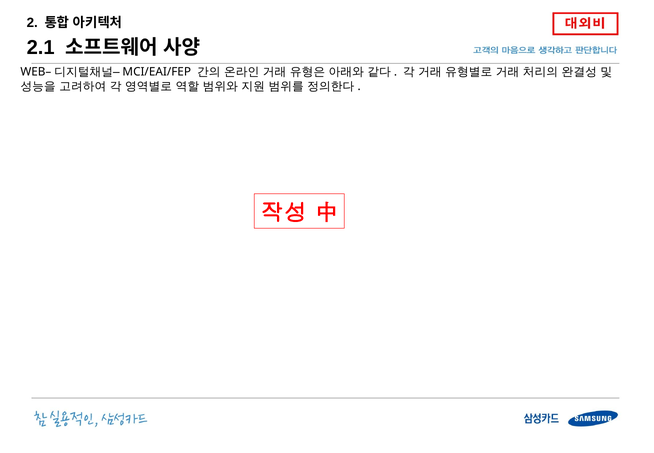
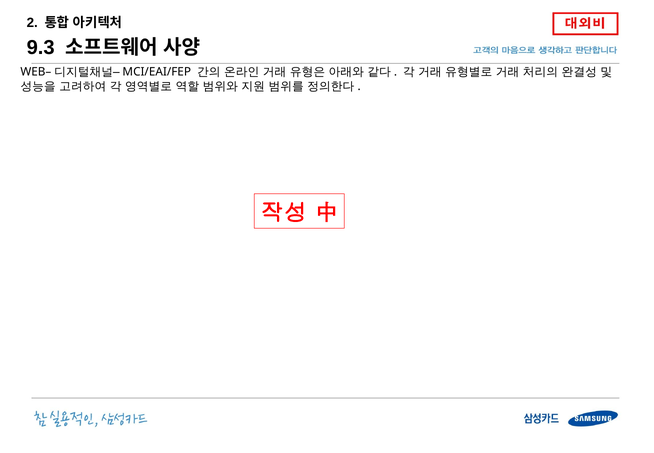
2.1: 2.1 -> 9.3
